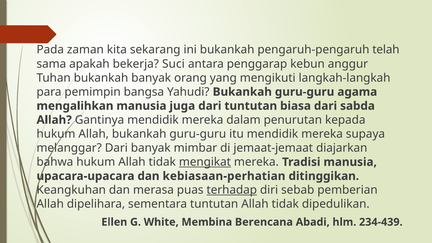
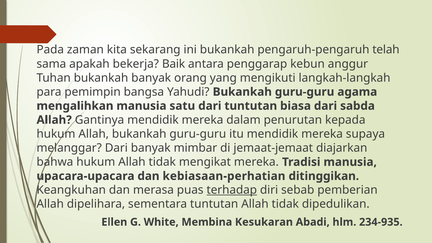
Suci: Suci -> Baik
juga: juga -> satu
mengikat underline: present -> none
Berencana: Berencana -> Kesukaran
234-439: 234-439 -> 234-935
